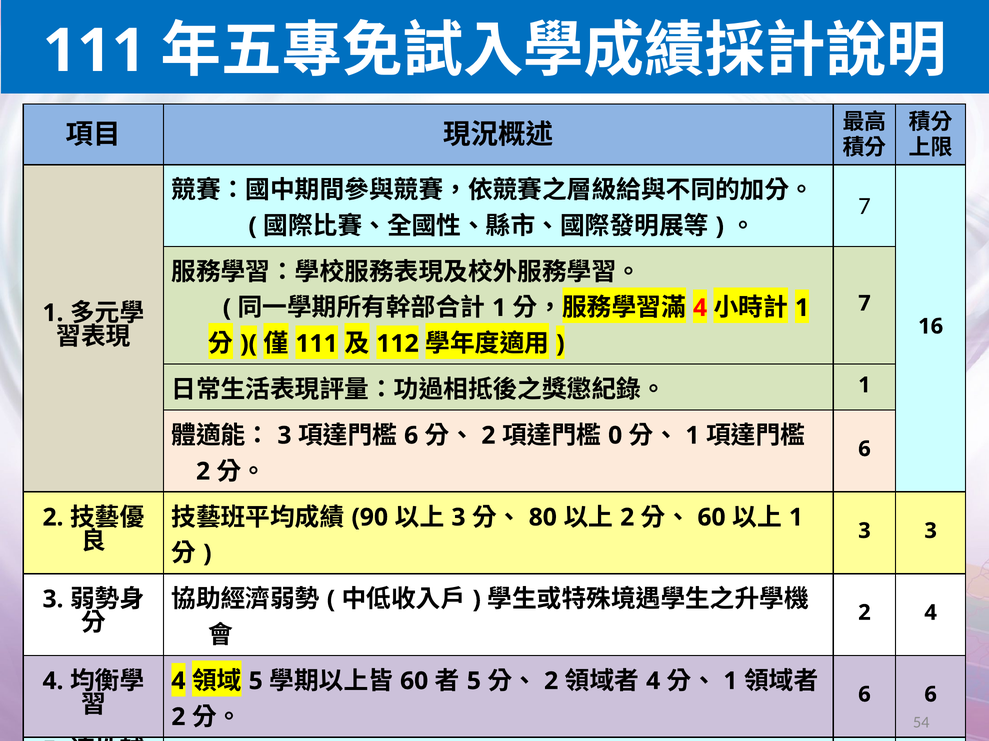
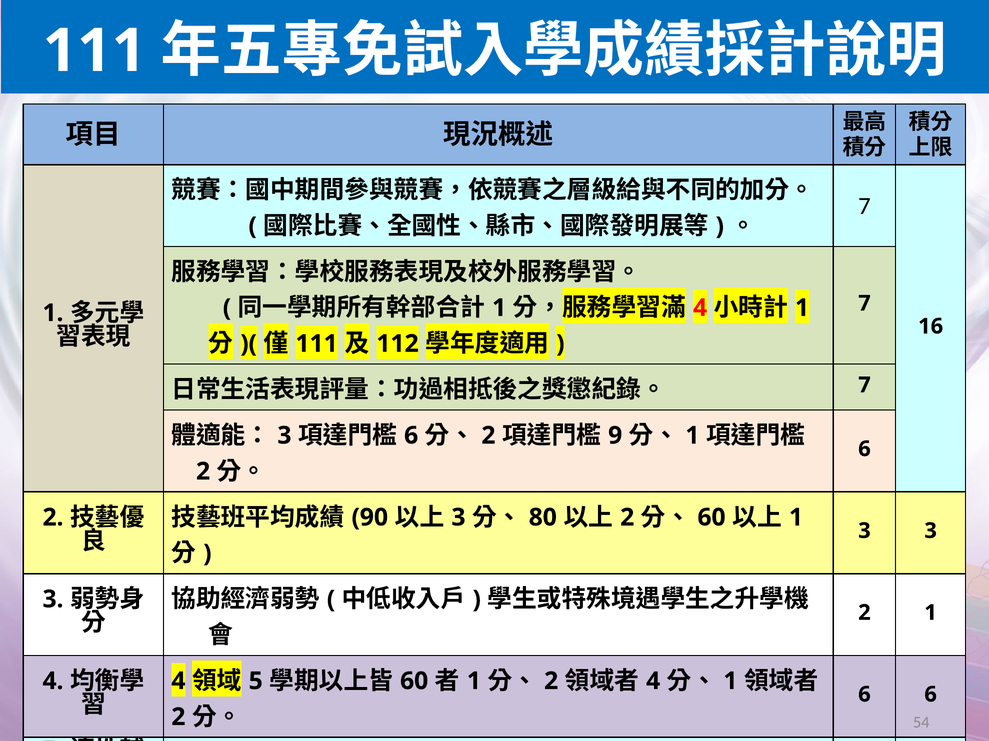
1 at (864, 385): 1 -> 7
0: 0 -> 9
2 4: 4 -> 1
5 at (474, 682): 5 -> 1
